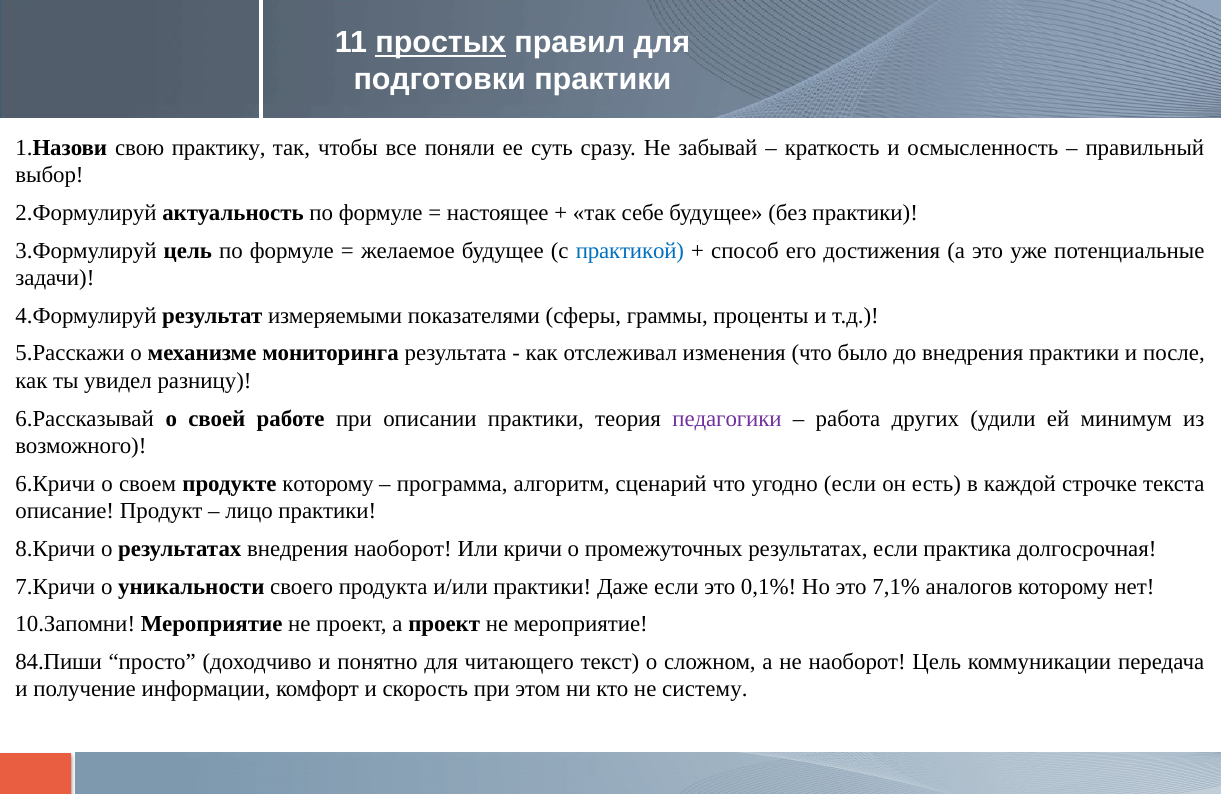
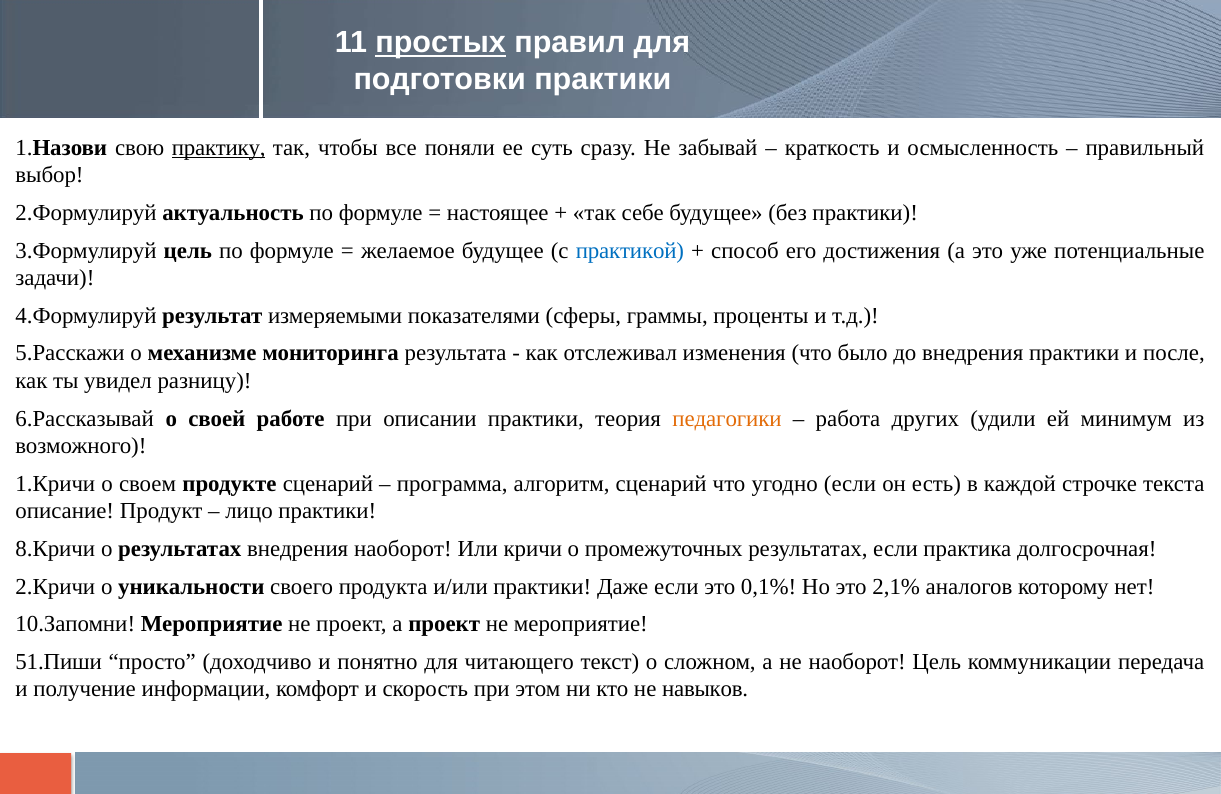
практику underline: none -> present
педагогики colour: purple -> orange
6.Кричи: 6.Кричи -> 1.Кричи
продукте которому: которому -> сценарий
7.Кричи: 7.Кричи -> 2.Кричи
7,1%: 7,1% -> 2,1%
84.Пиши: 84.Пиши -> 51.Пиши
систему: систему -> навыков
